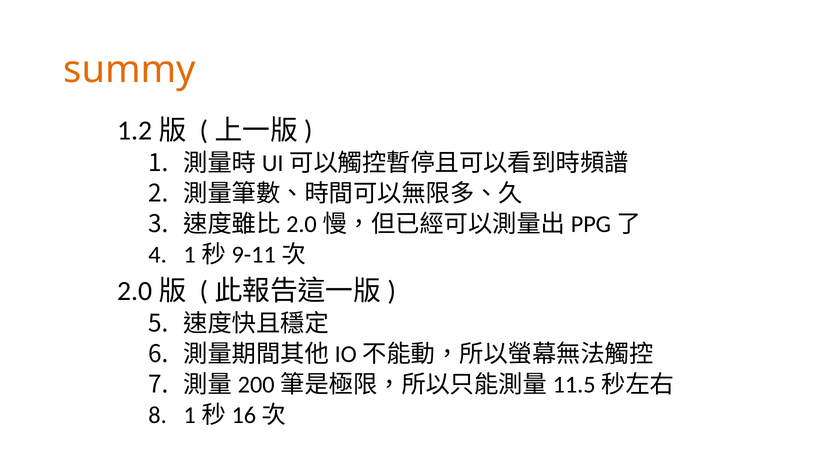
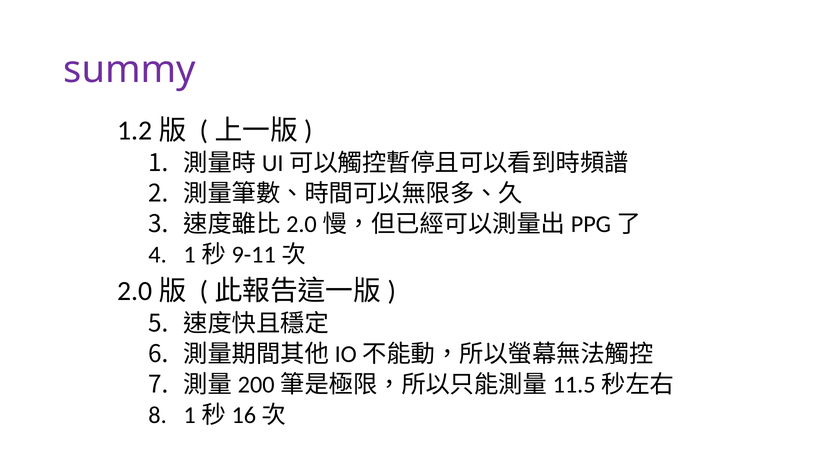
summy colour: orange -> purple
